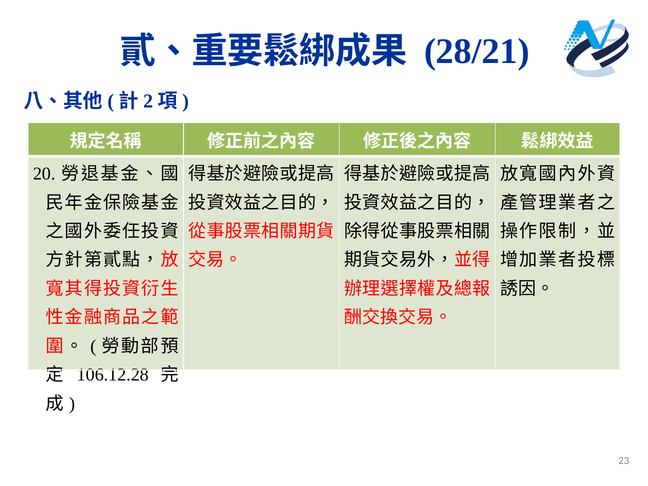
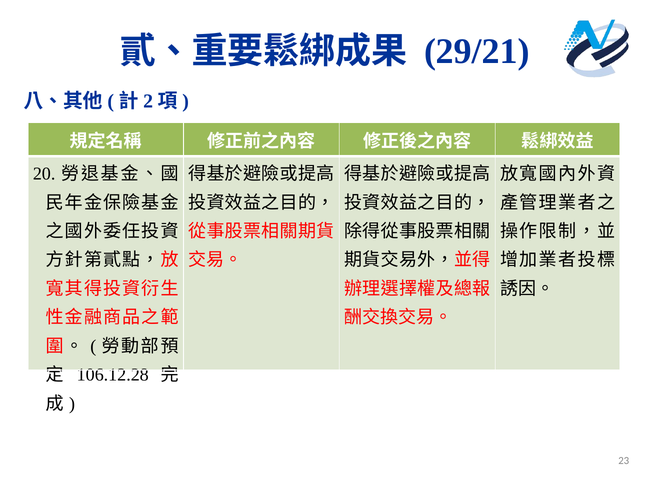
28/21: 28/21 -> 29/21
